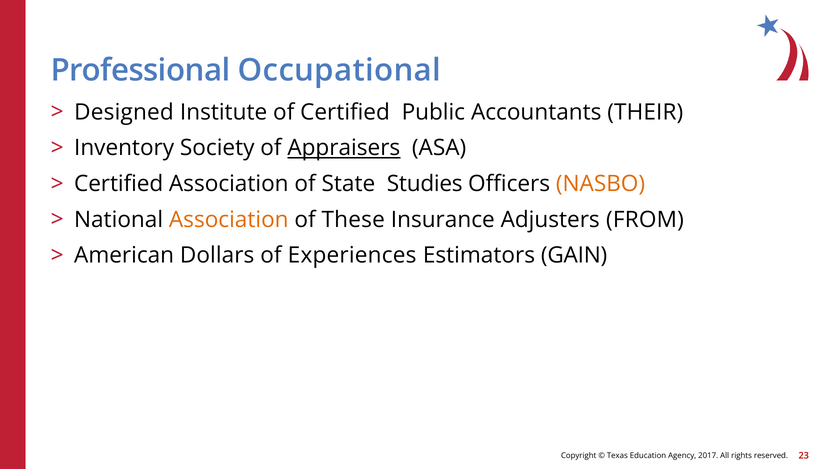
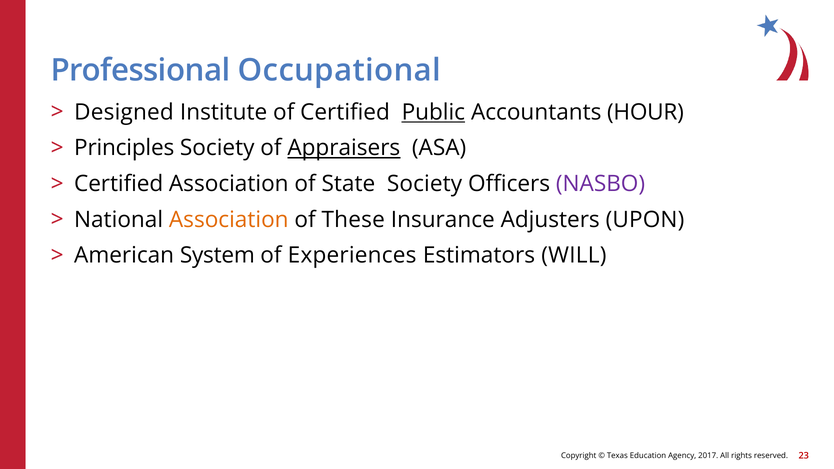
Public underline: none -> present
THEIR: THEIR -> HOUR
Inventory: Inventory -> Principles
State Studies: Studies -> Society
NASBO colour: orange -> purple
FROM: FROM -> UPON
Dollars: Dollars -> System
GAIN: GAIN -> WILL
